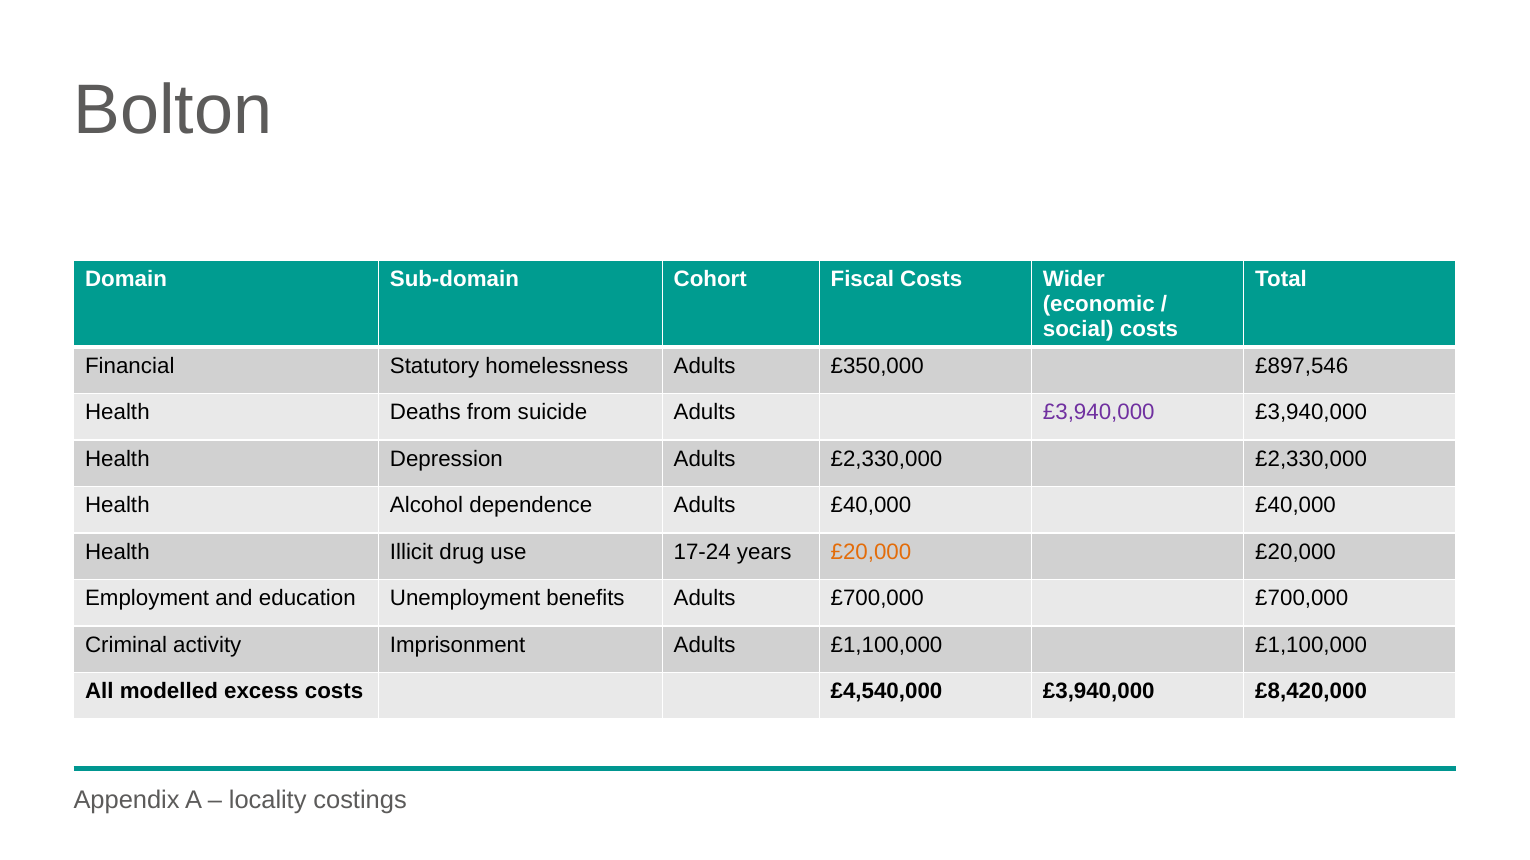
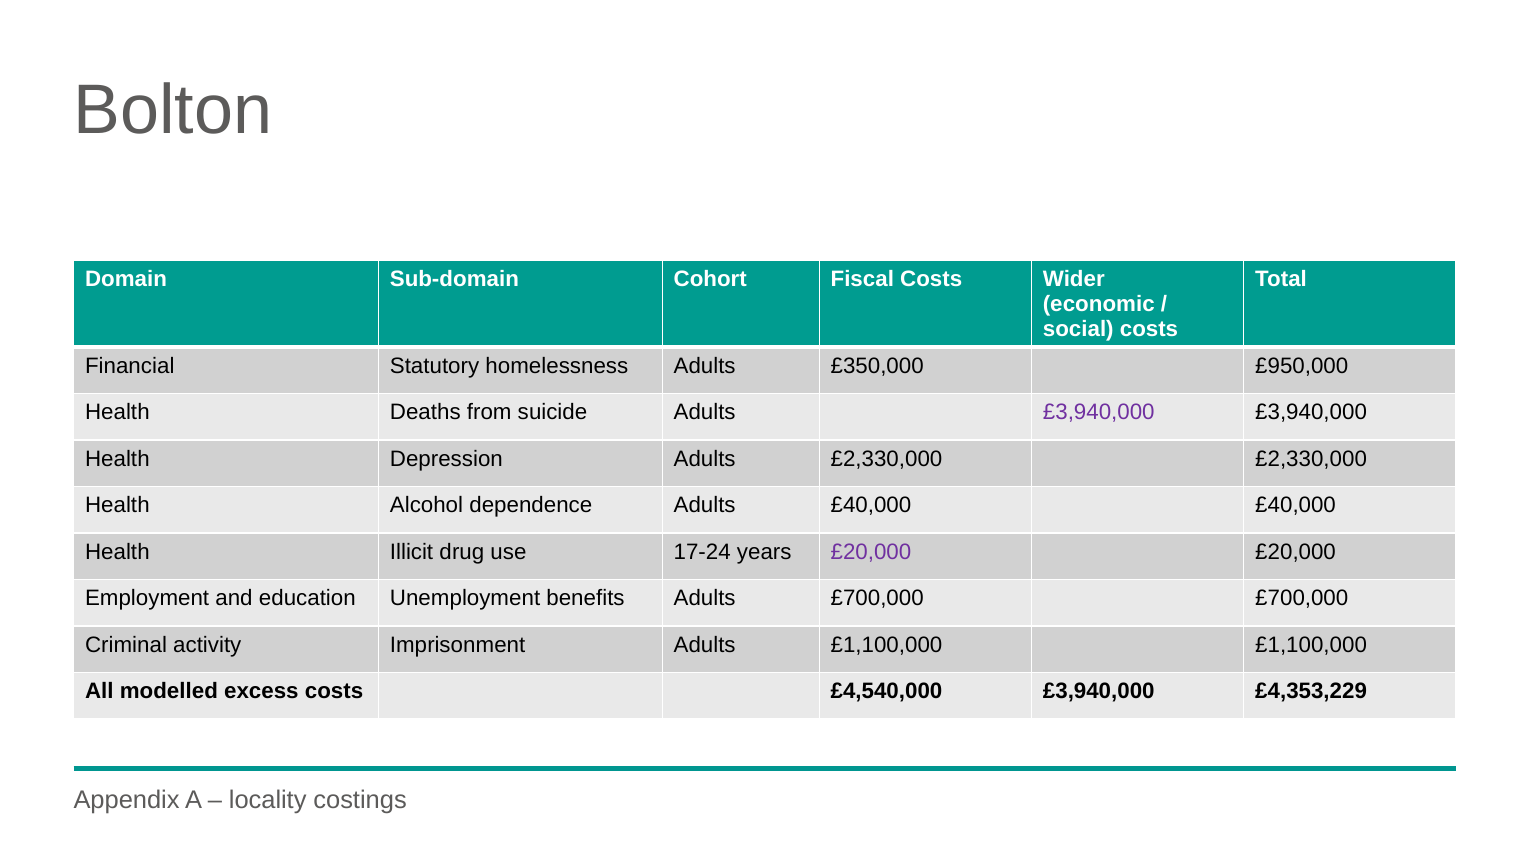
£897,546: £897,546 -> £950,000
£20,000 at (871, 552) colour: orange -> purple
£8,420,000: £8,420,000 -> £4,353,229
